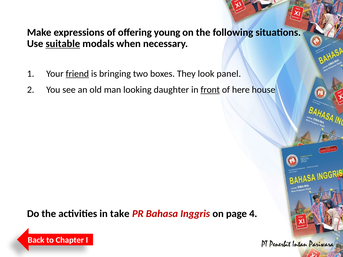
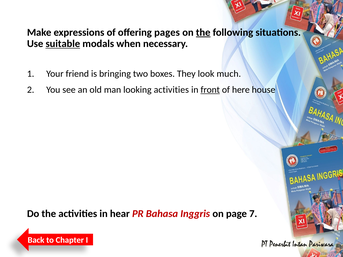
young: young -> pages
the at (203, 32) underline: none -> present
friend underline: present -> none
panel: panel -> much
looking daughter: daughter -> activities
take: take -> hear
4: 4 -> 7
